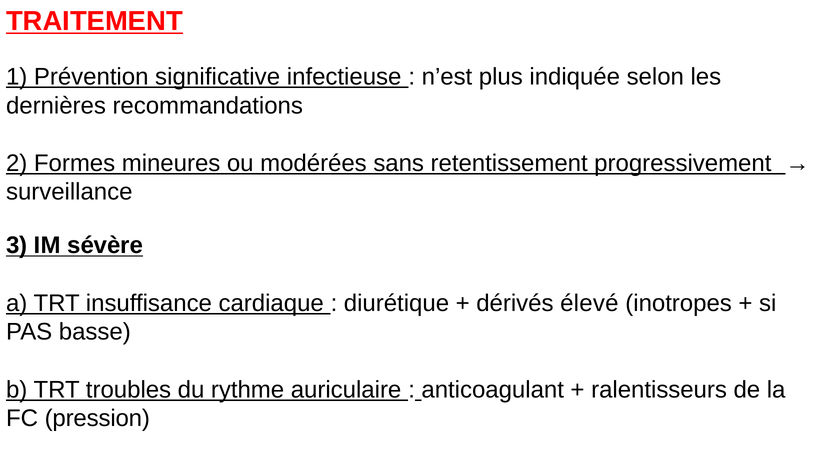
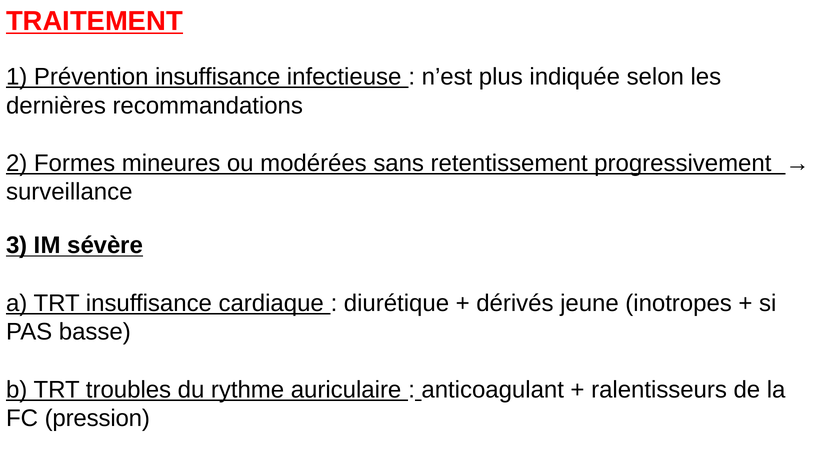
Prévention significative: significative -> insuffisance
élevé: élevé -> jeune
